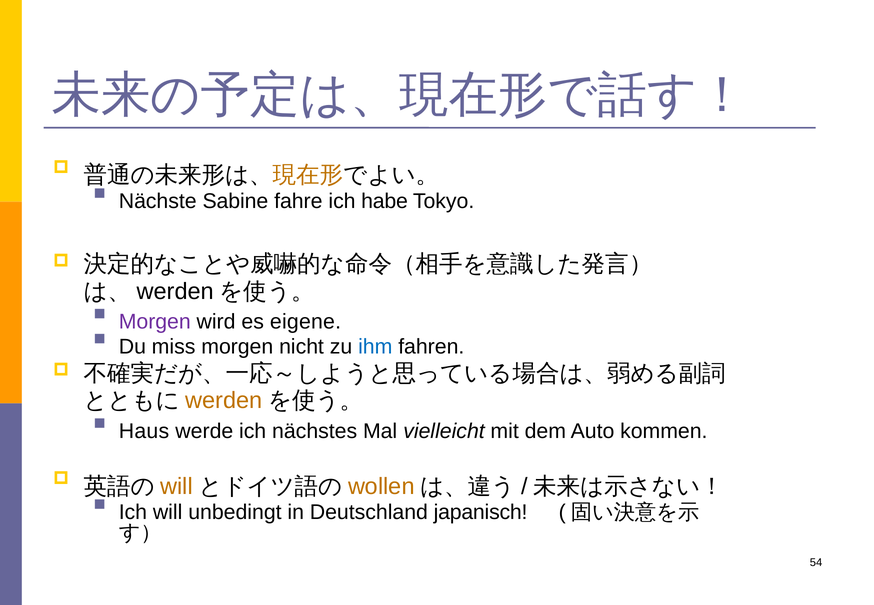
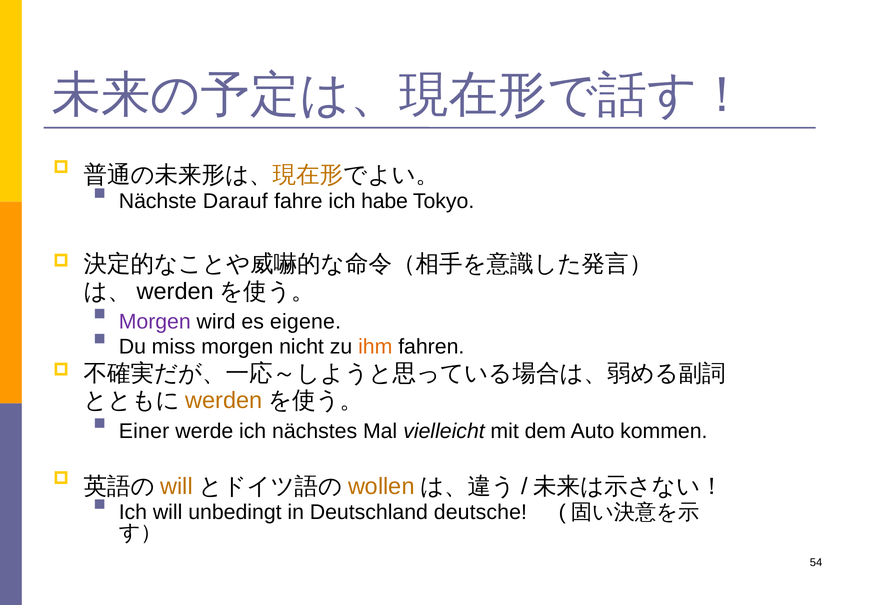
Sabine: Sabine -> Darauf
ihm colour: blue -> orange
Haus: Haus -> Einer
japanisch: japanisch -> deutsche
